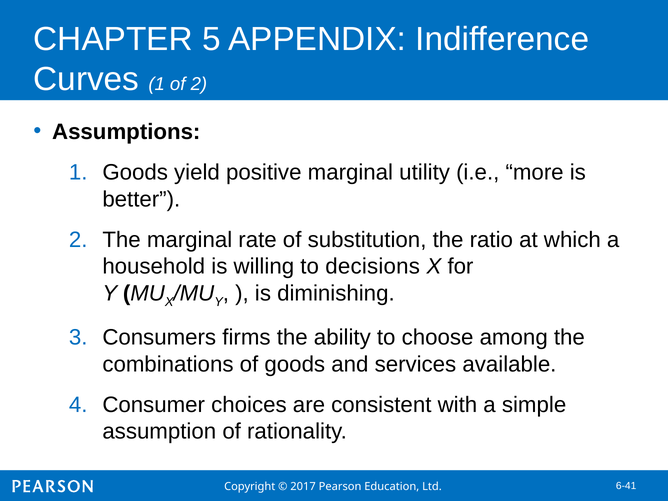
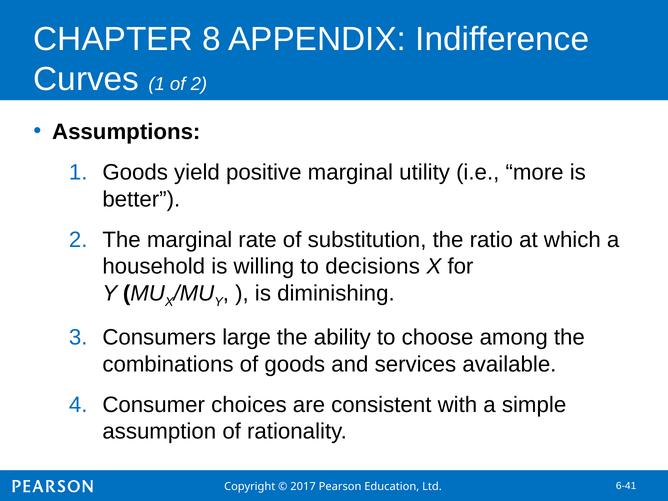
5: 5 -> 8
firms: firms -> large
